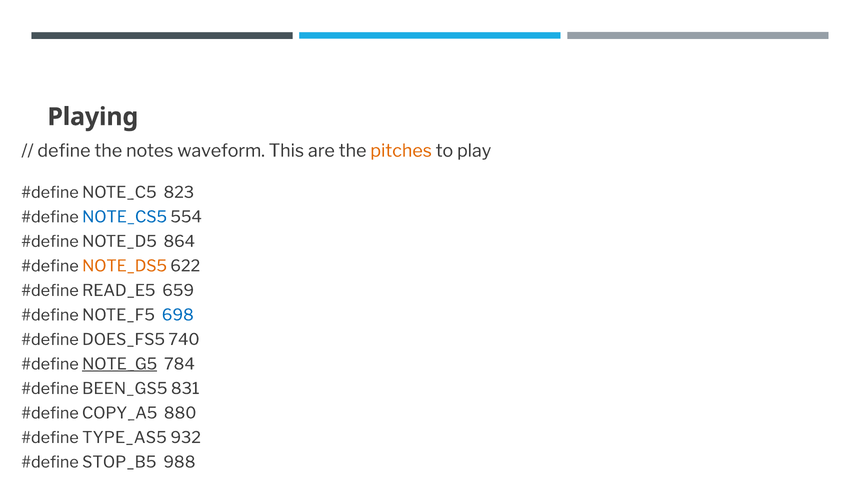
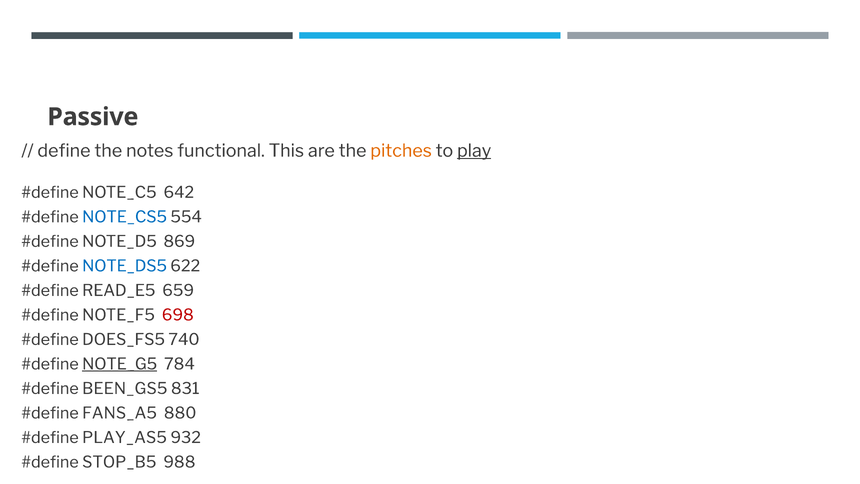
Playing: Playing -> Passive
waveform: waveform -> functional
play underline: none -> present
823: 823 -> 642
864: 864 -> 869
NOTE_DS5 colour: orange -> blue
698 colour: blue -> red
COPY_A5: COPY_A5 -> FANS_A5
TYPE_AS5: TYPE_AS5 -> PLAY_AS5
